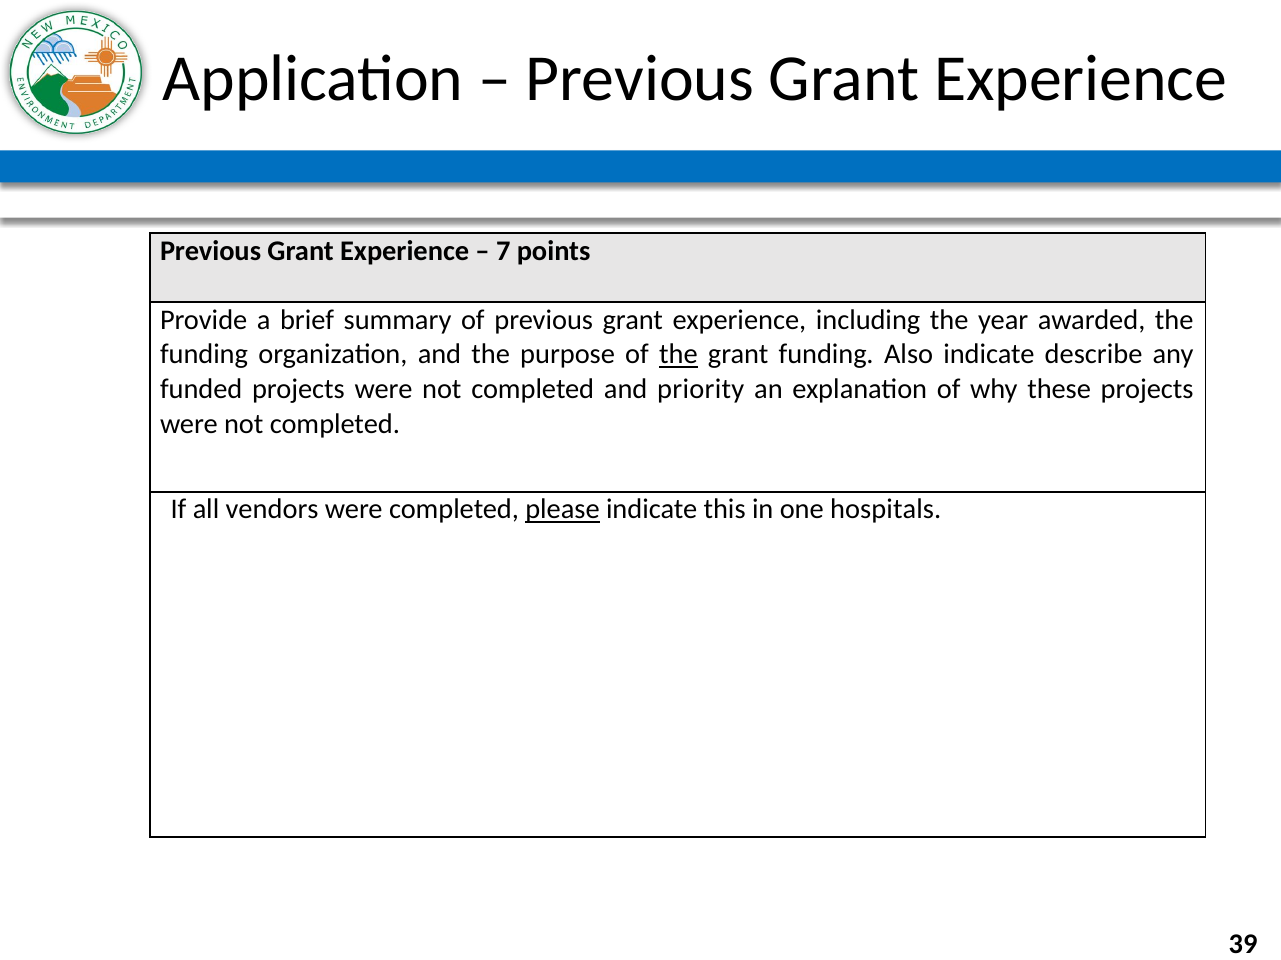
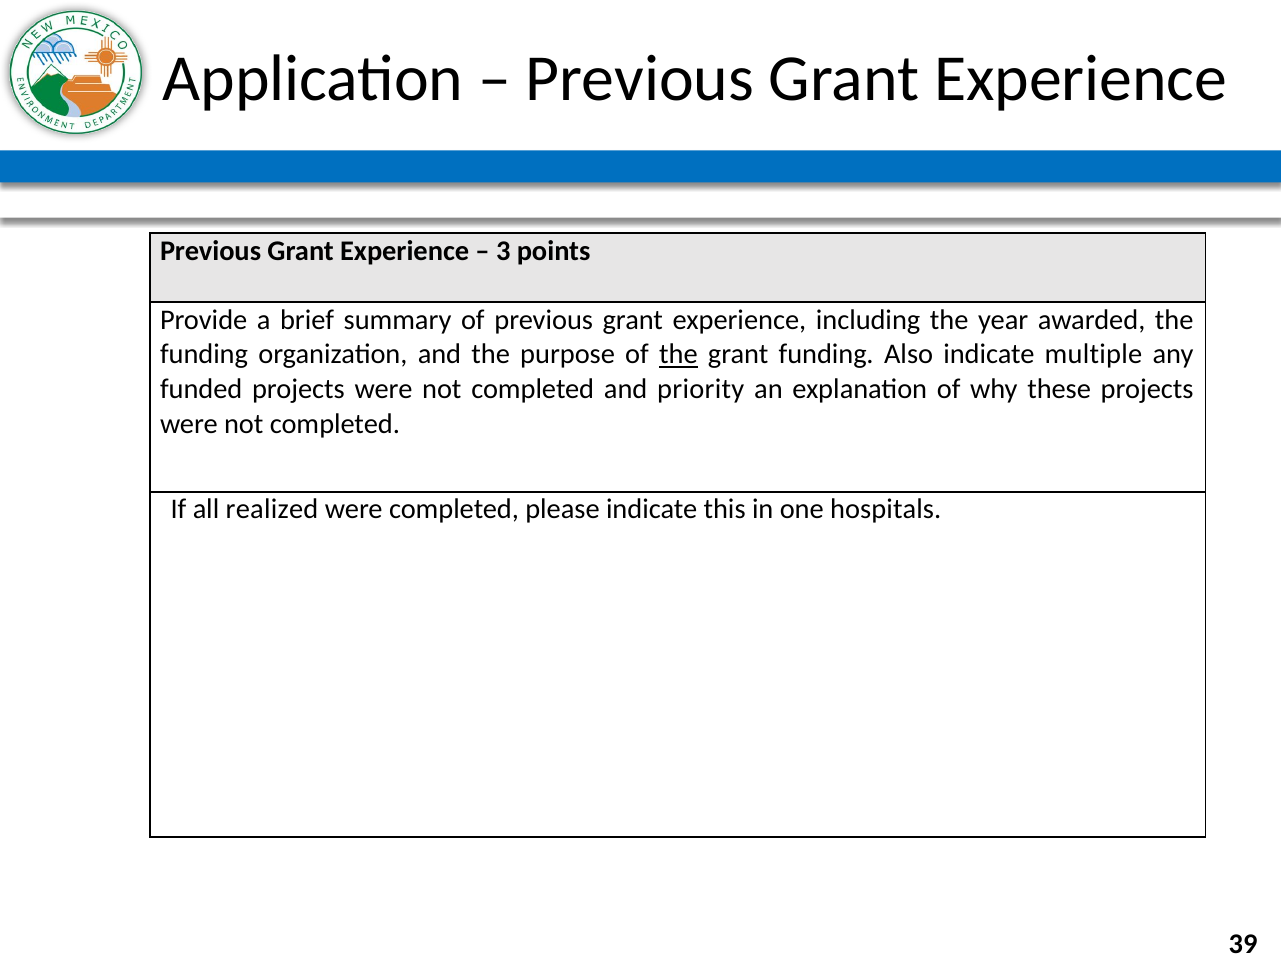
7: 7 -> 3
describe: describe -> multiple
vendors: vendors -> realized
please underline: present -> none
